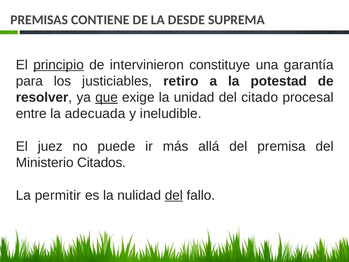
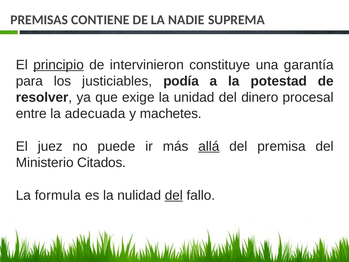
DESDE: DESDE -> NADIE
retiro: retiro -> podía
que underline: present -> none
citado: citado -> dinero
ineludible: ineludible -> machetes
allá underline: none -> present
permitir: permitir -> formula
